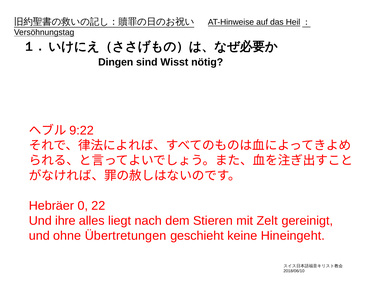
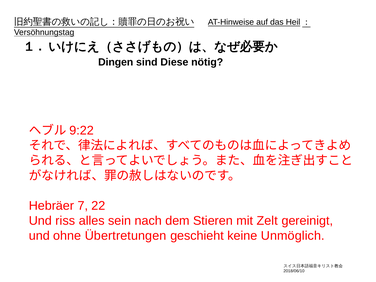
Wisst: Wisst -> Diese
0: 0 -> 7
ihre: ihre -> riss
liegt: liegt -> sein
Hineingeht: Hineingeht -> Unmöglich
